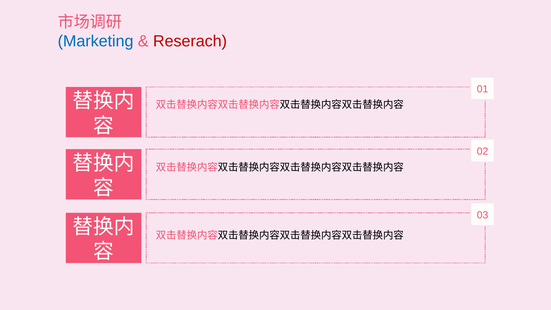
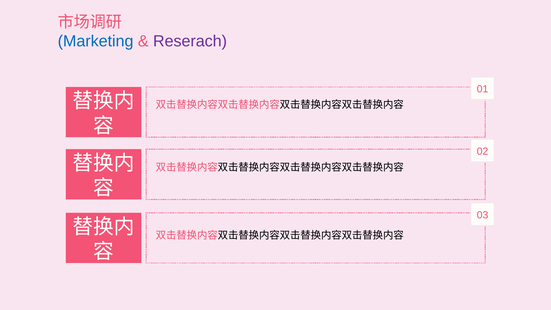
Reserach colour: red -> purple
